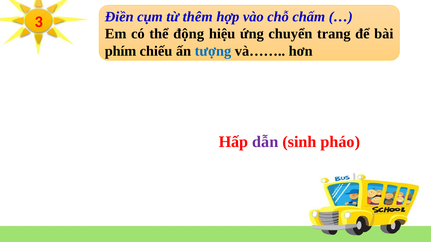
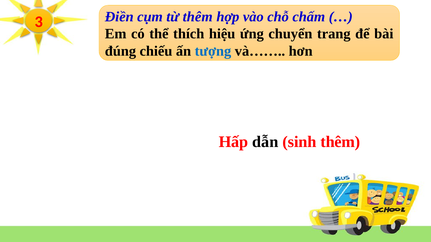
động: động -> thích
phím: phím -> đúng
dẫn colour: purple -> black
sinh pháo: pháo -> thêm
